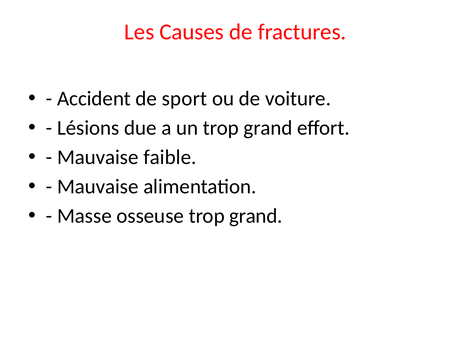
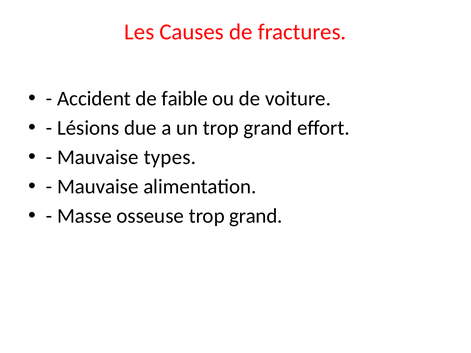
sport: sport -> faible
faible: faible -> types
